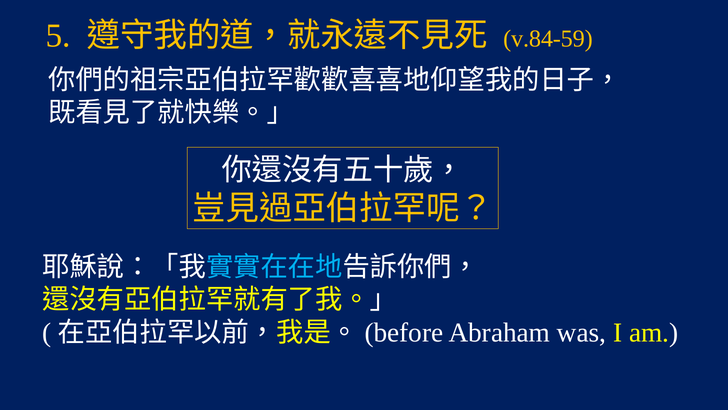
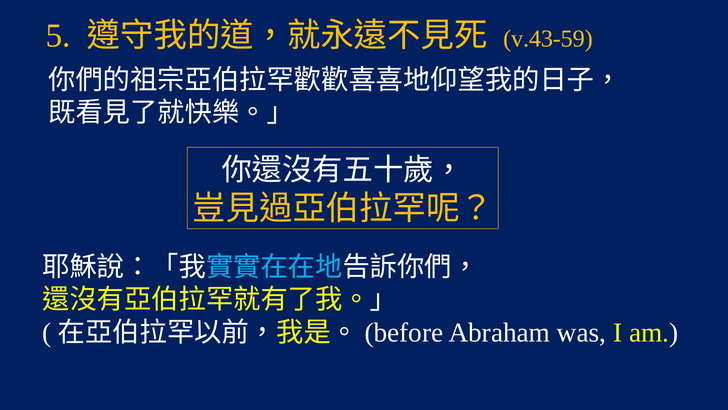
v.84-59: v.84-59 -> v.43-59
